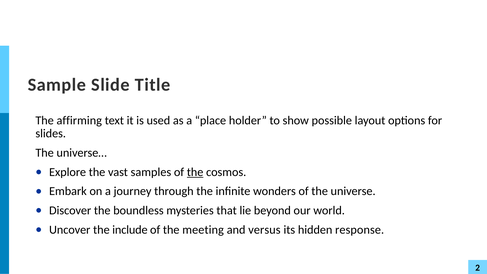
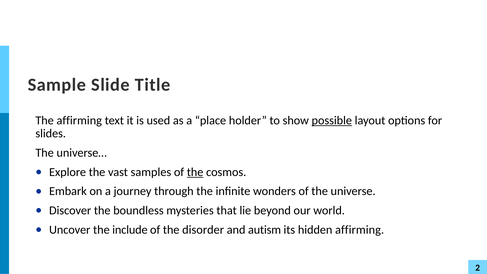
possible underline: none -> present
meeting: meeting -> disorder
versus: versus -> autism
hidden response: response -> affirming
